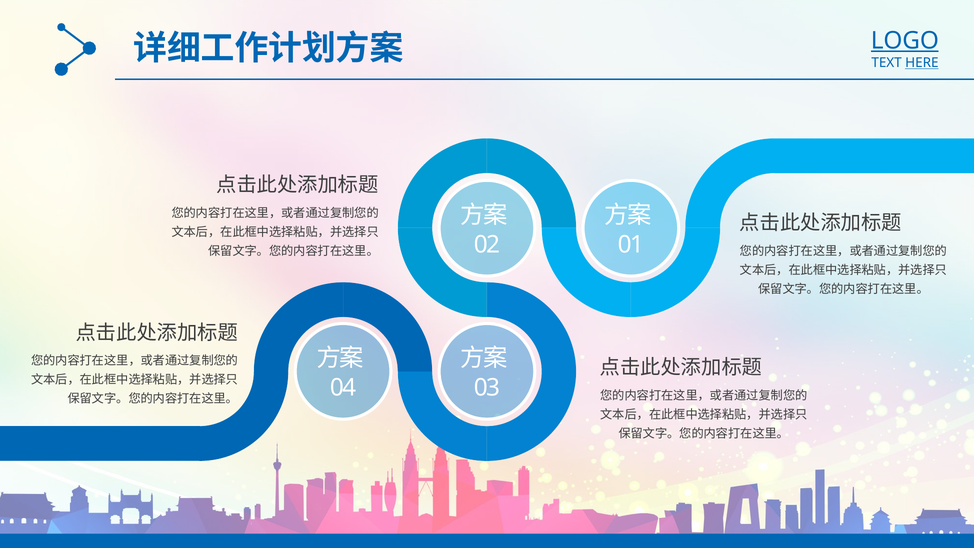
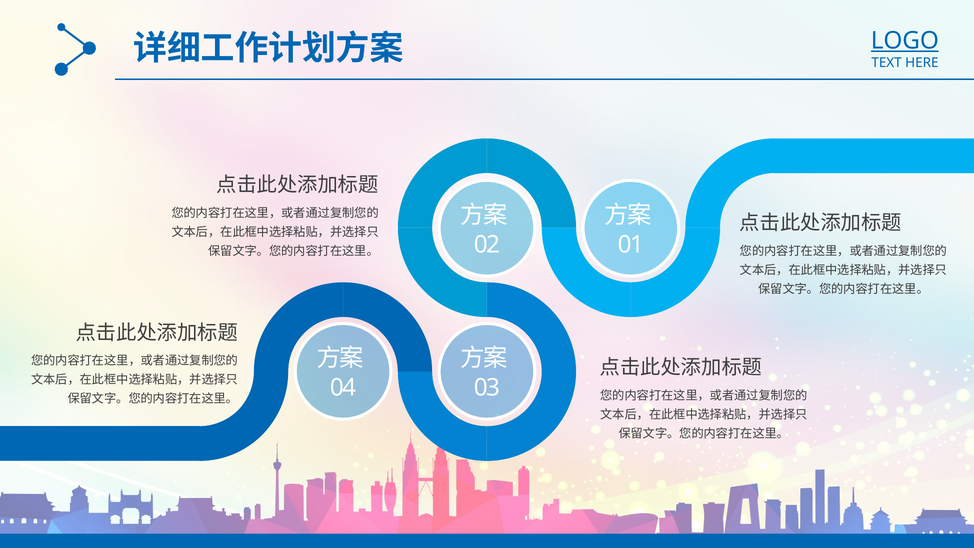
HERE underline: present -> none
